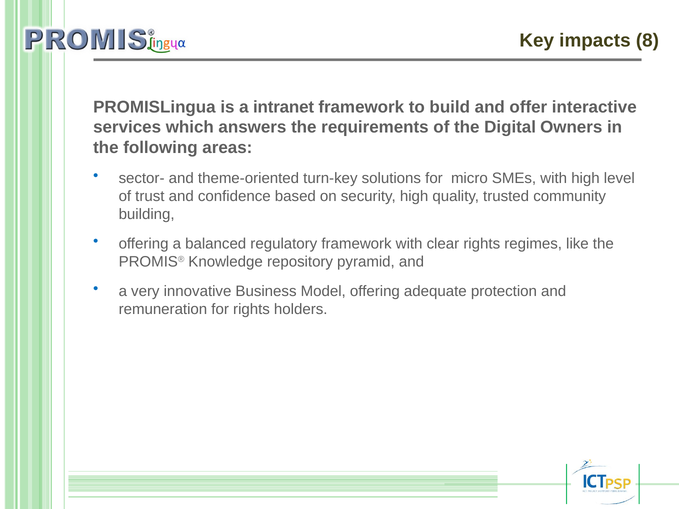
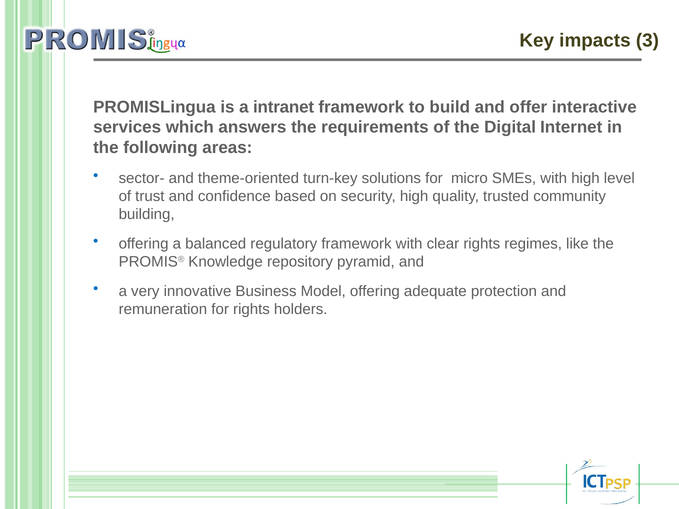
8: 8 -> 3
Owners: Owners -> Internet
